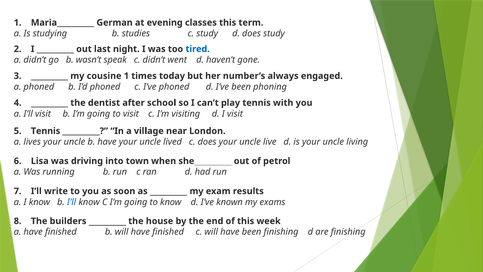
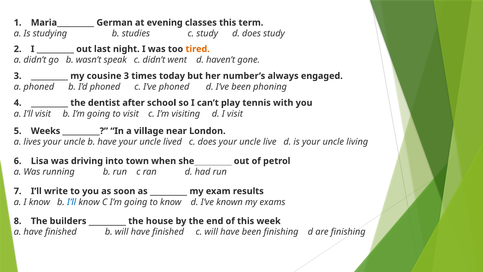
tired colour: blue -> orange
cousine 1: 1 -> 3
5 Tennis: Tennis -> Weeks
